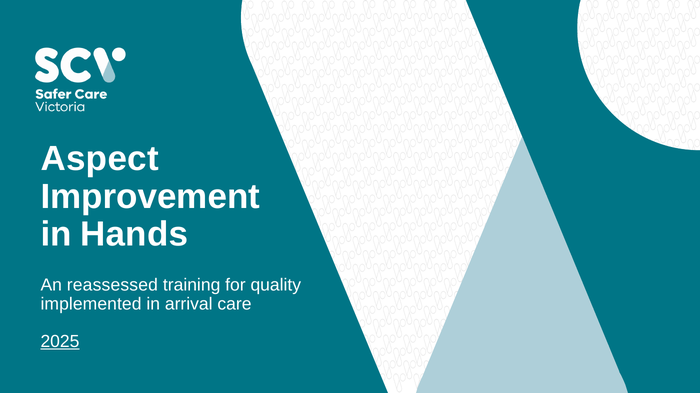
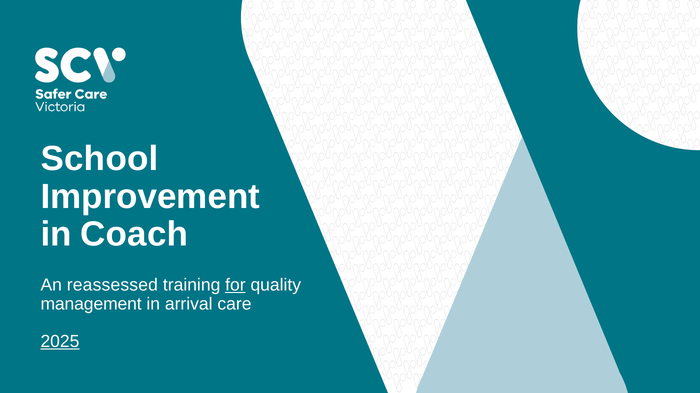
Aspect: Aspect -> School
Hands: Hands -> Coach
for underline: none -> present
implemented: implemented -> management
